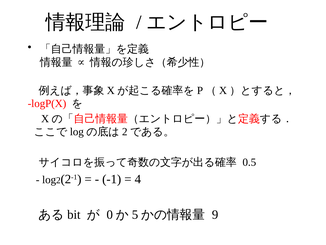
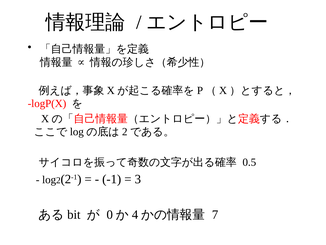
4: 4 -> 3
5: 5 -> 4
9: 9 -> 7
